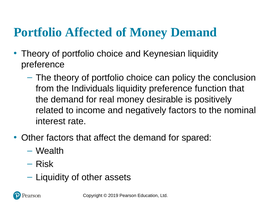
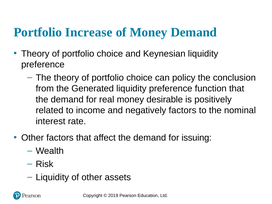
Affected: Affected -> Increase
Individuals: Individuals -> Generated
spared: spared -> issuing
